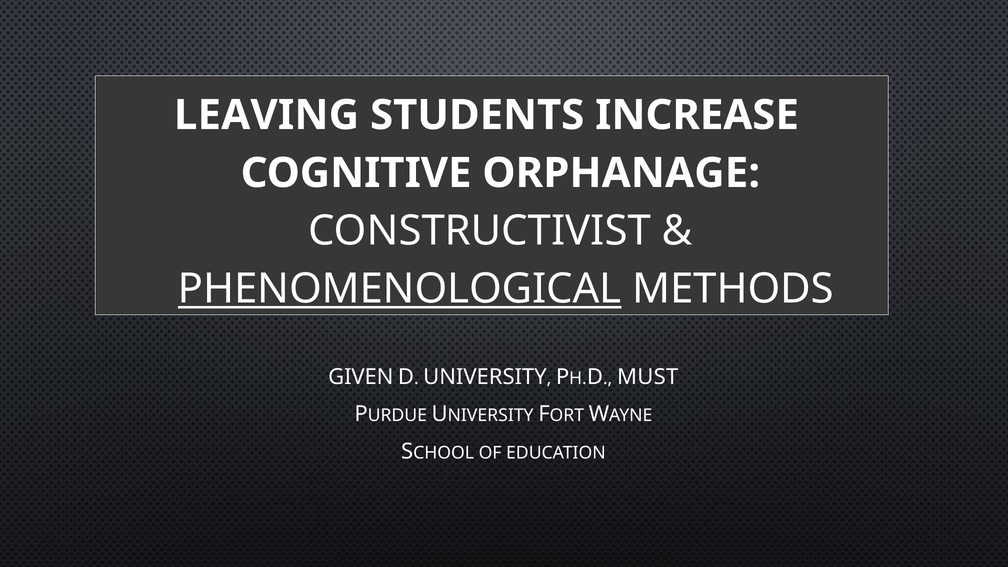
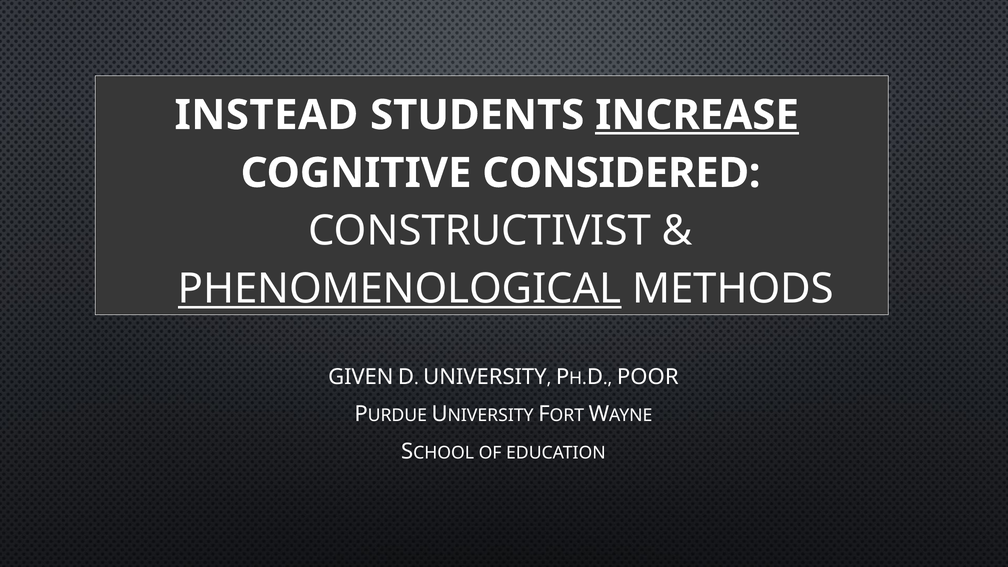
LEAVING: LEAVING -> INSTEAD
INCREASE underline: none -> present
ORPHANAGE: ORPHANAGE -> CONSIDERED
MUST: MUST -> POOR
